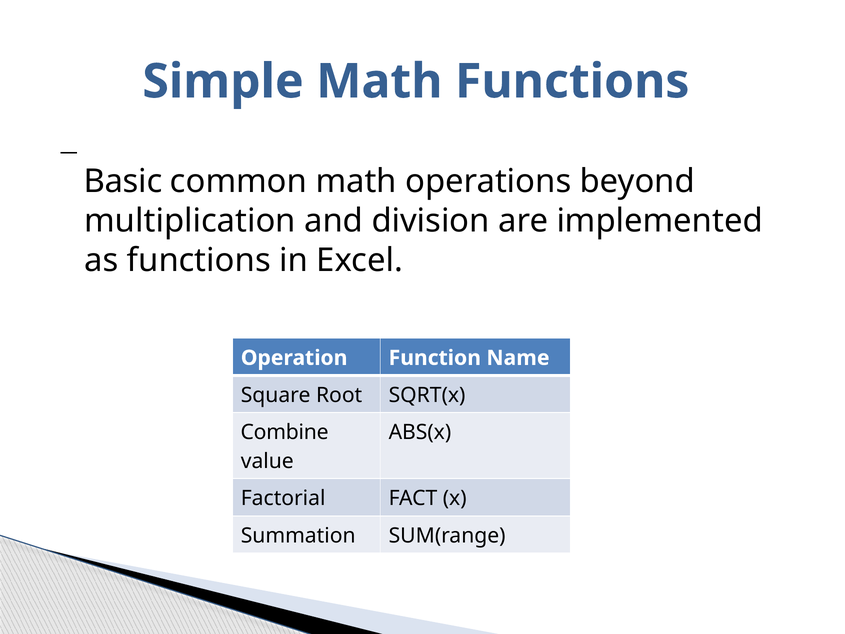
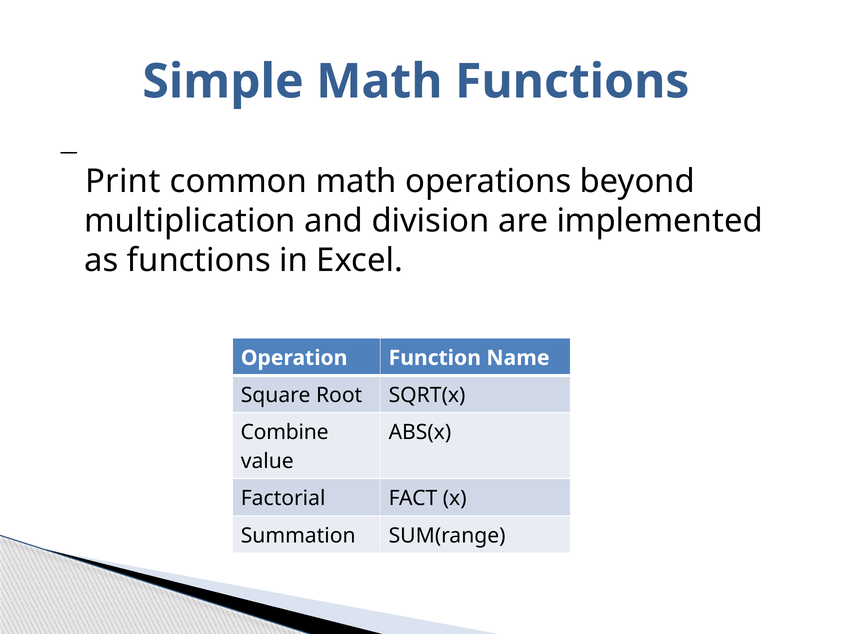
Basic: Basic -> Print
